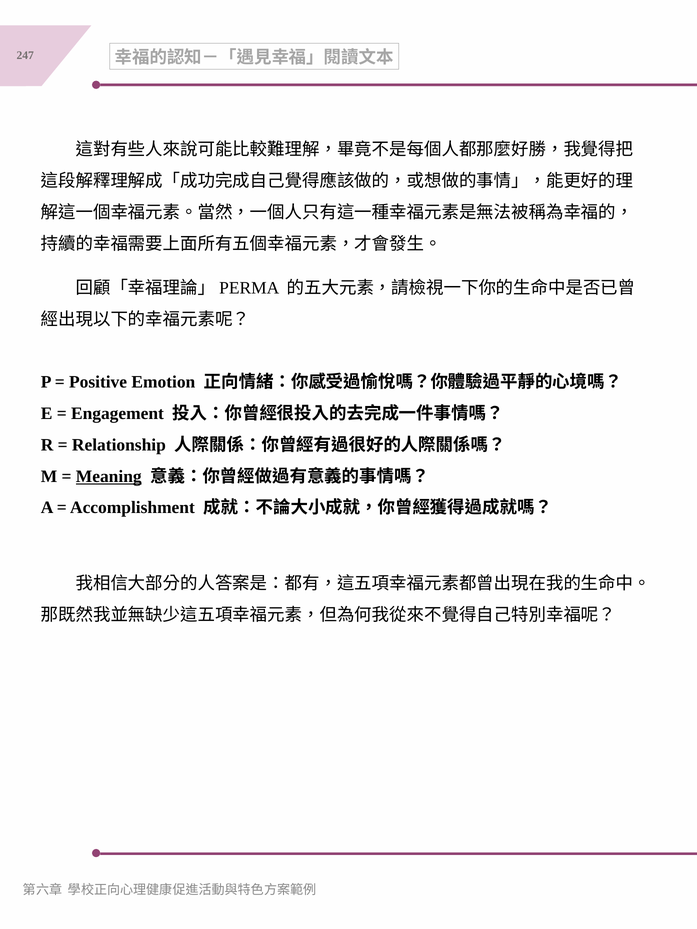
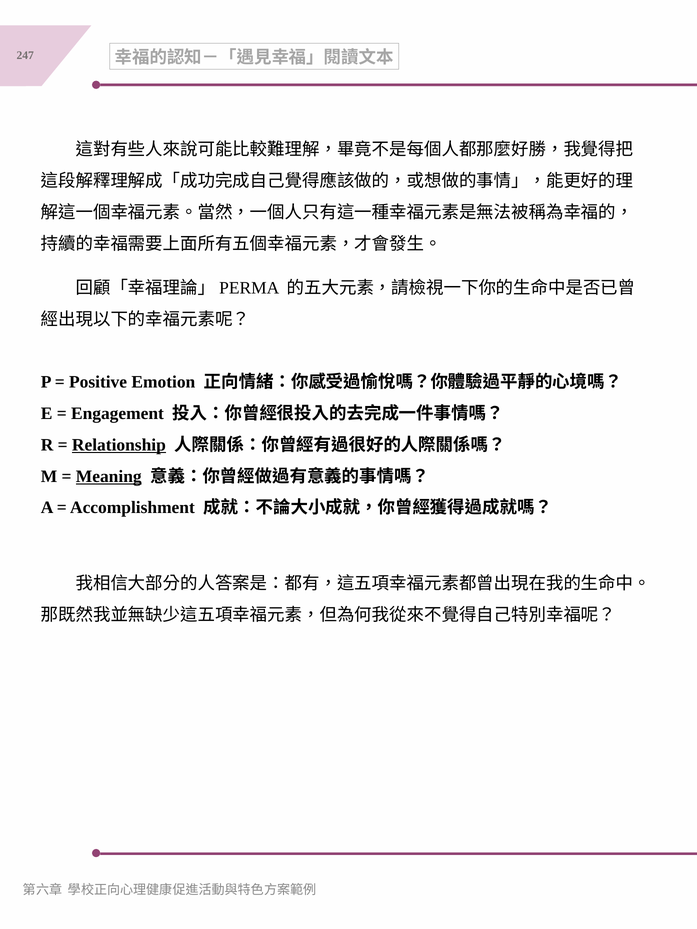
Relationship underline: none -> present
